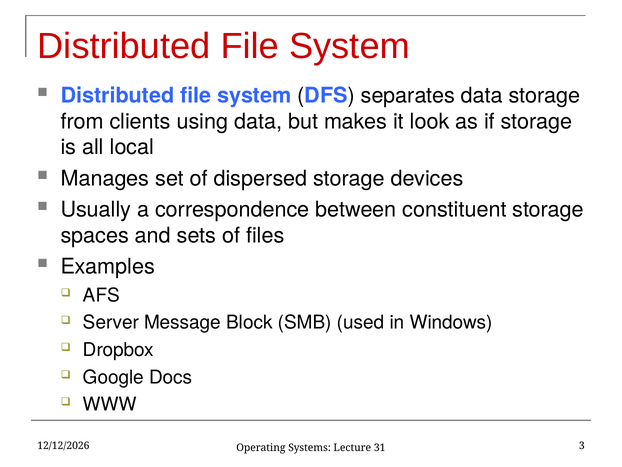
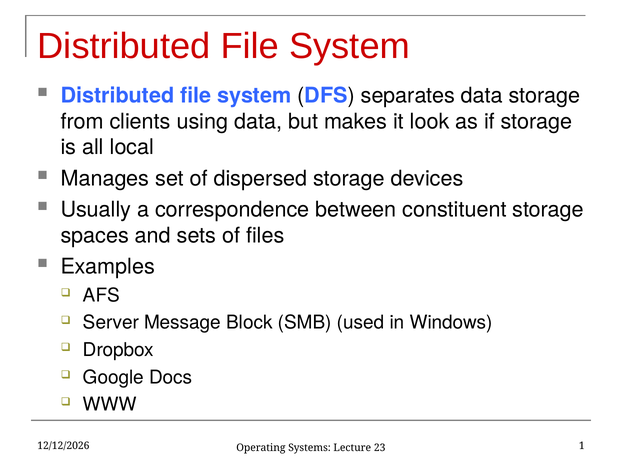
3: 3 -> 1
31: 31 -> 23
